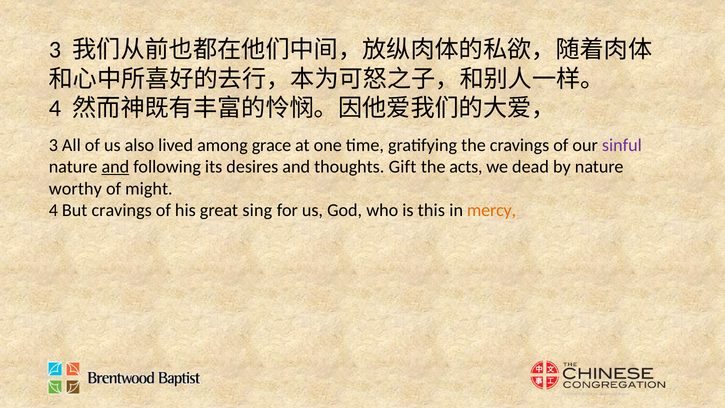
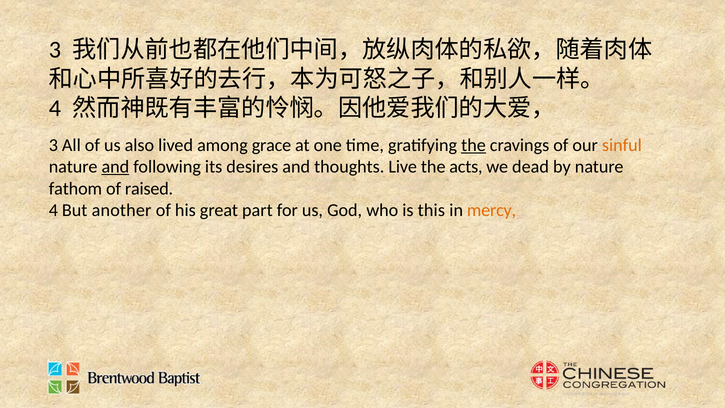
the at (474, 145) underline: none -> present
sinful colour: purple -> orange
Gift: Gift -> Live
worthy: worthy -> fathom
might: might -> raised
But cravings: cravings -> another
sing: sing -> part
